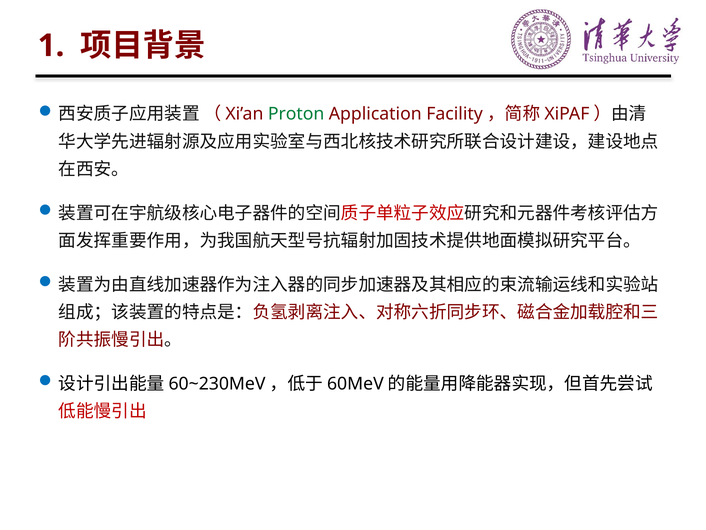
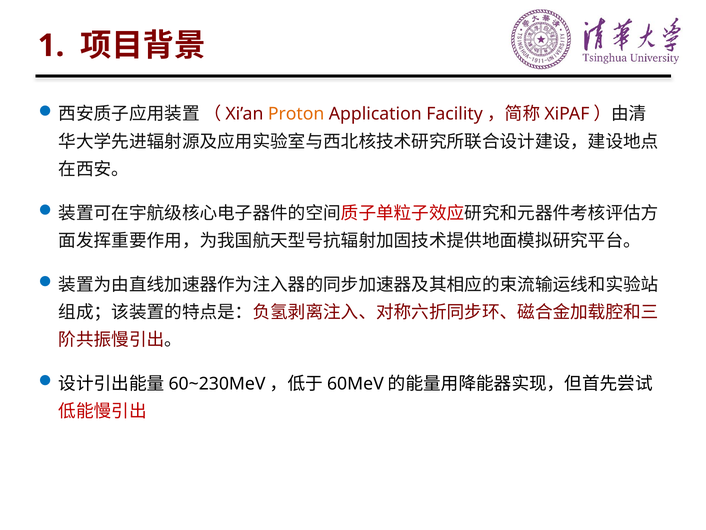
Proton colour: green -> orange
